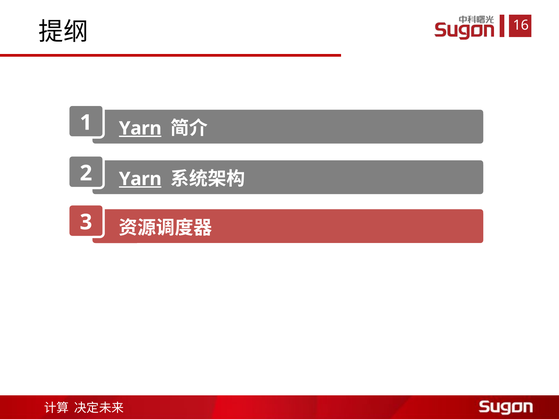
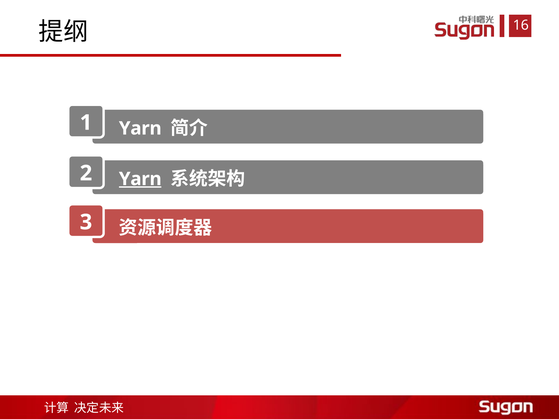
Yarn at (140, 128) underline: present -> none
